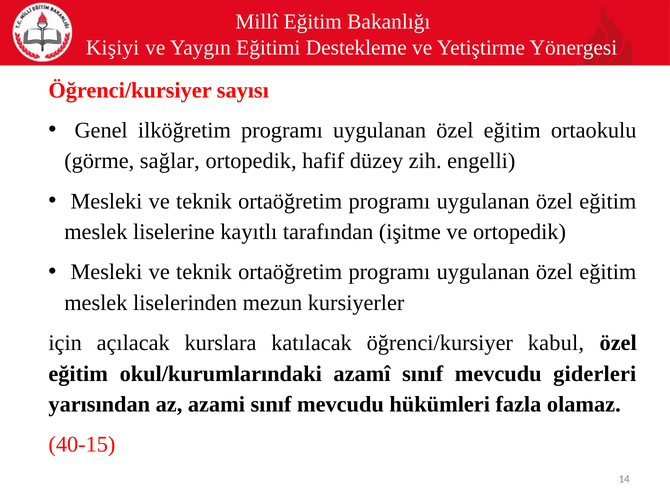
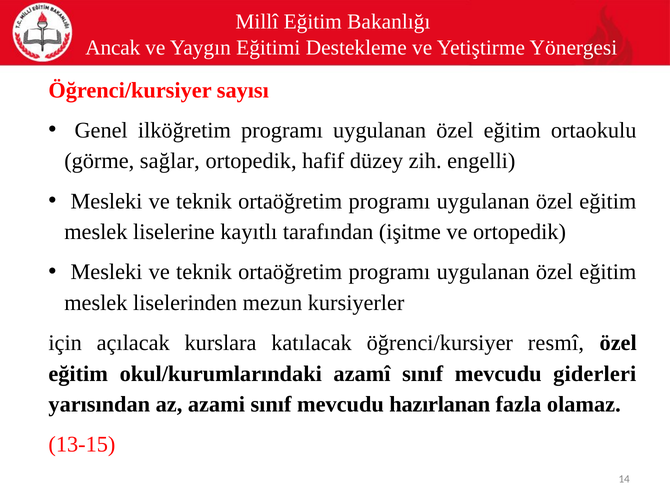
Kişiyi: Kişiyi -> Ancak
kabul: kabul -> resmî
hükümleri: hükümleri -> hazırlanan
40-15: 40-15 -> 13-15
